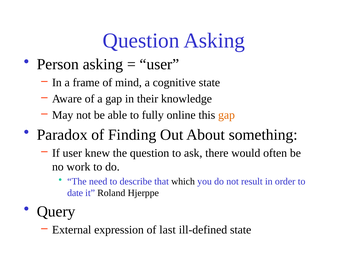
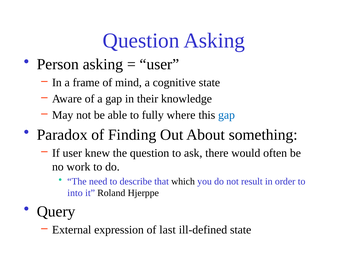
online: online -> where
gap at (227, 115) colour: orange -> blue
date: date -> into
